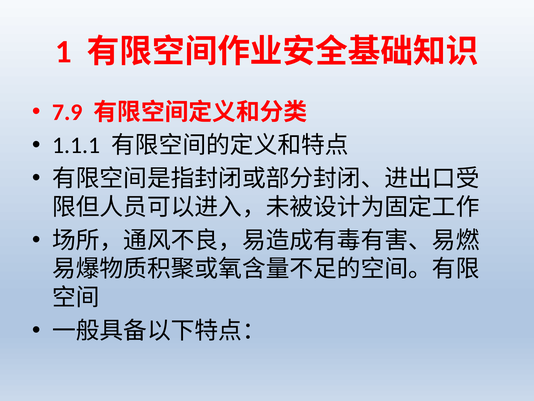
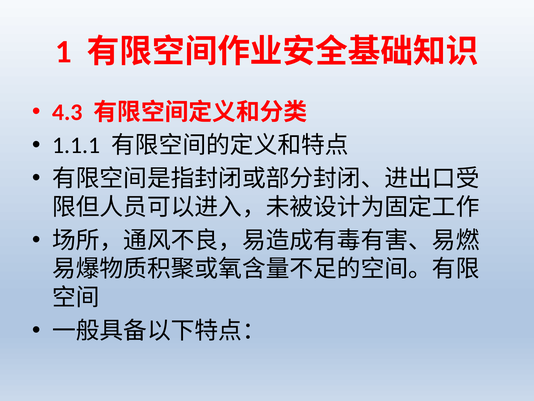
7.9: 7.9 -> 4.3
